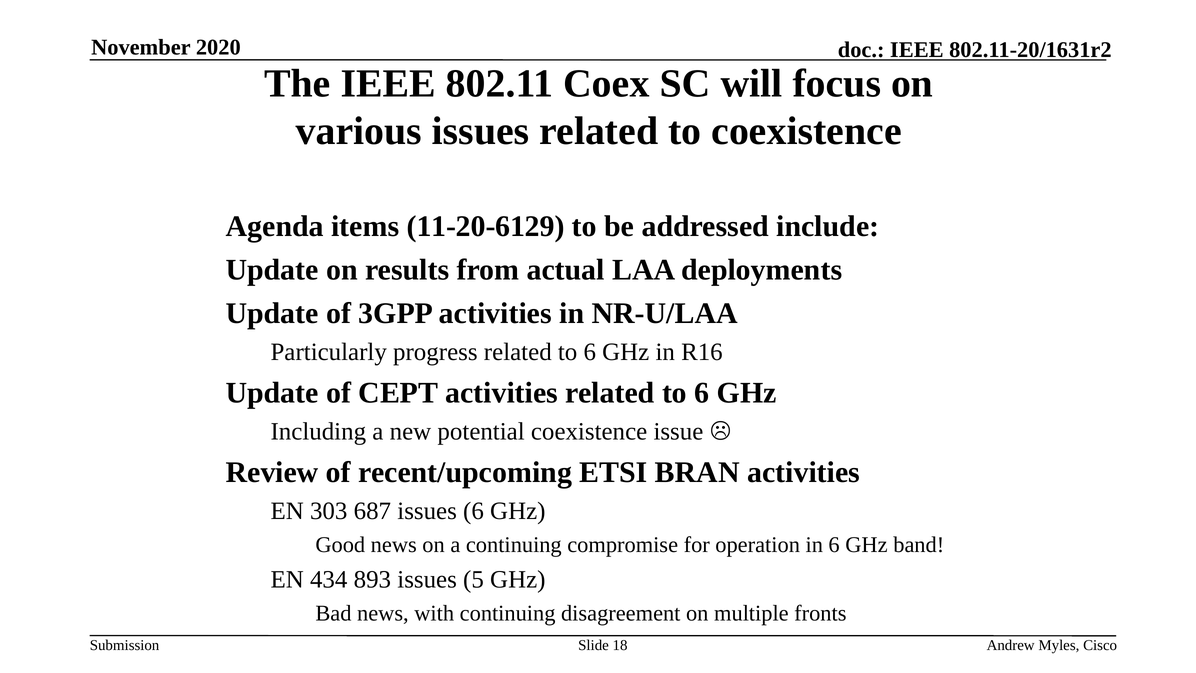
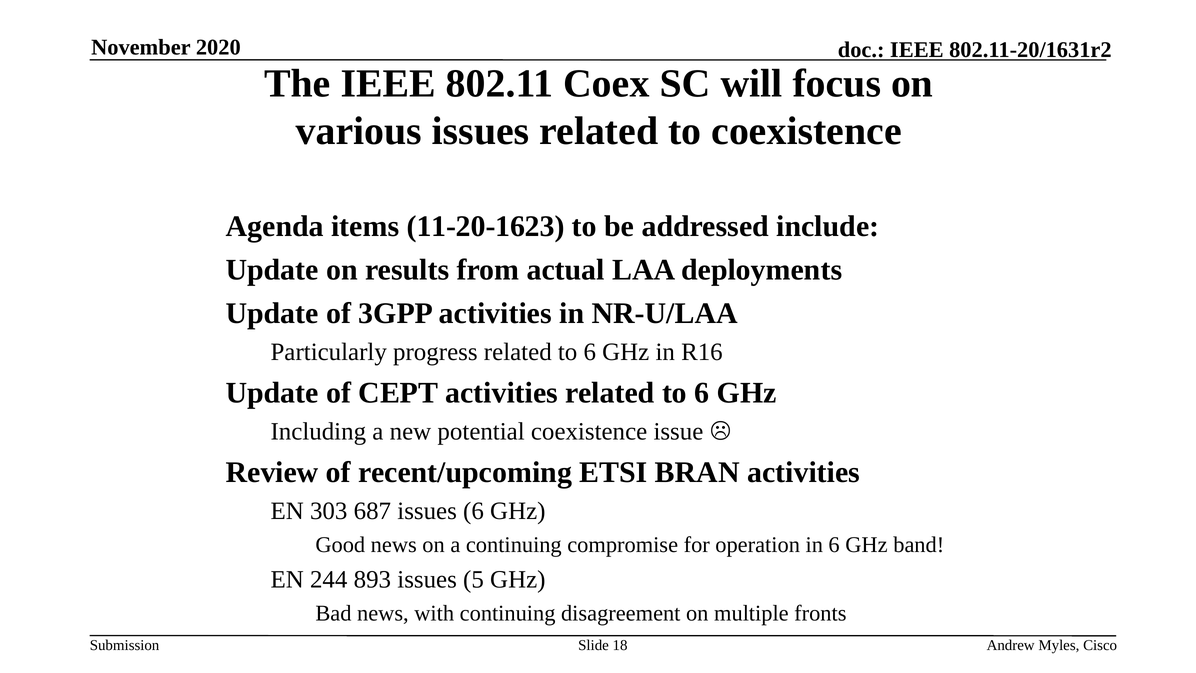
11-20-6129: 11-20-6129 -> 11-20-1623
434: 434 -> 244
